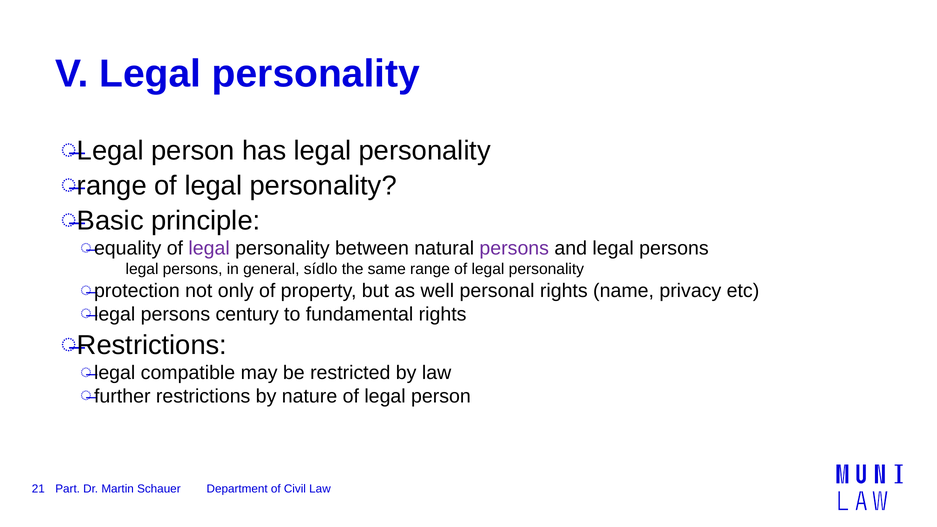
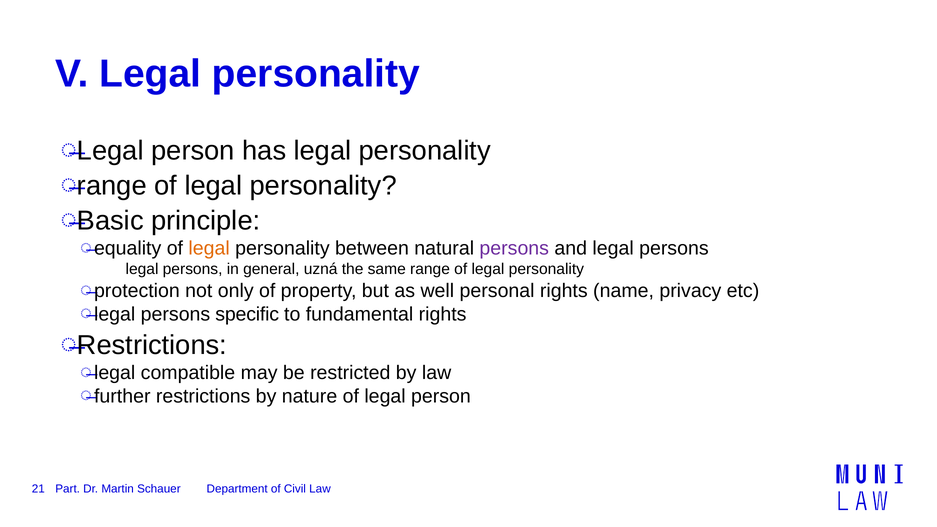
legal at (209, 249) colour: purple -> orange
sídlo: sídlo -> uzná
century: century -> specific
